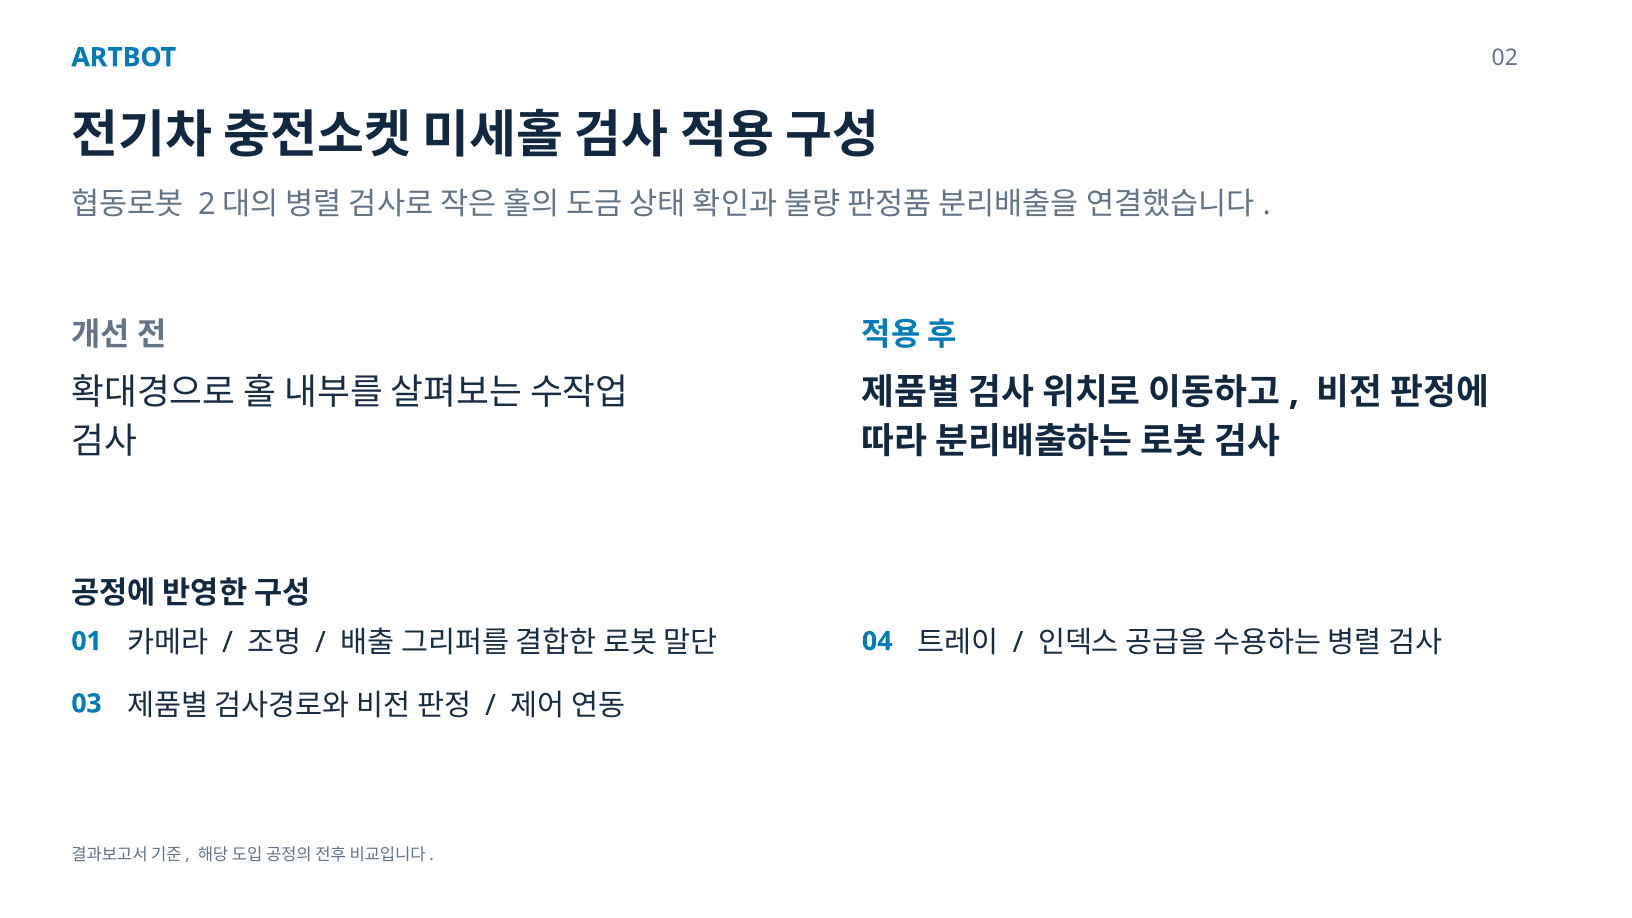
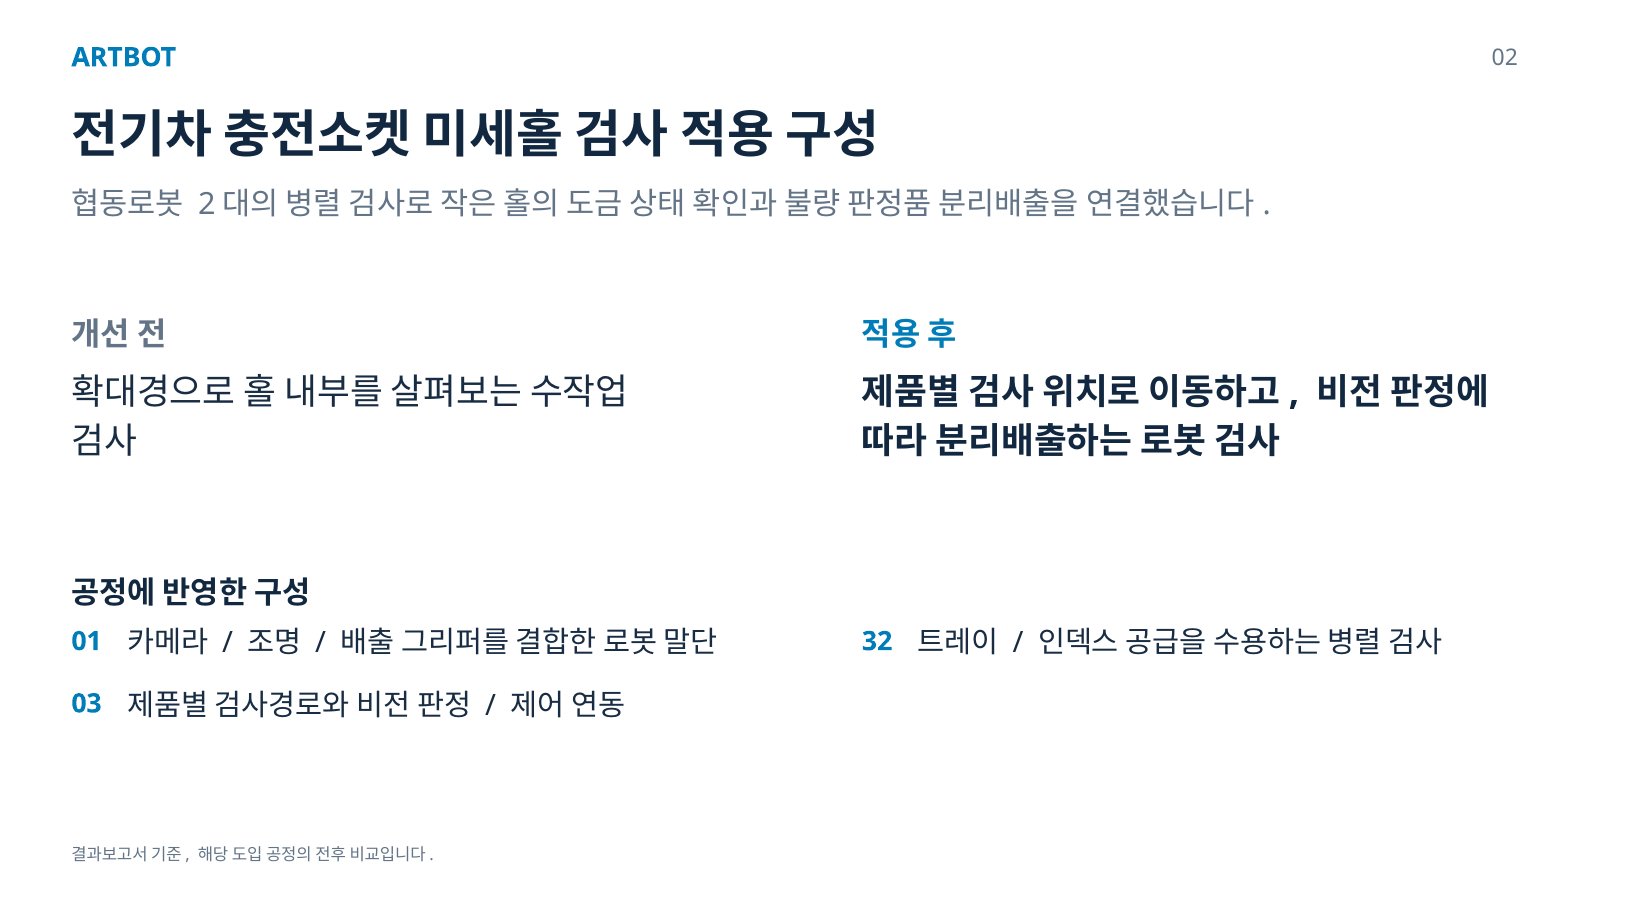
04: 04 -> 32
